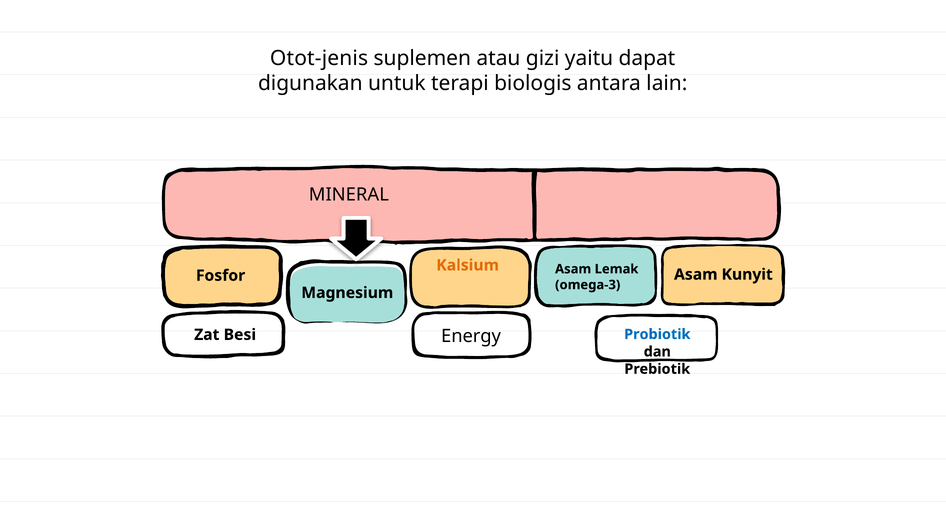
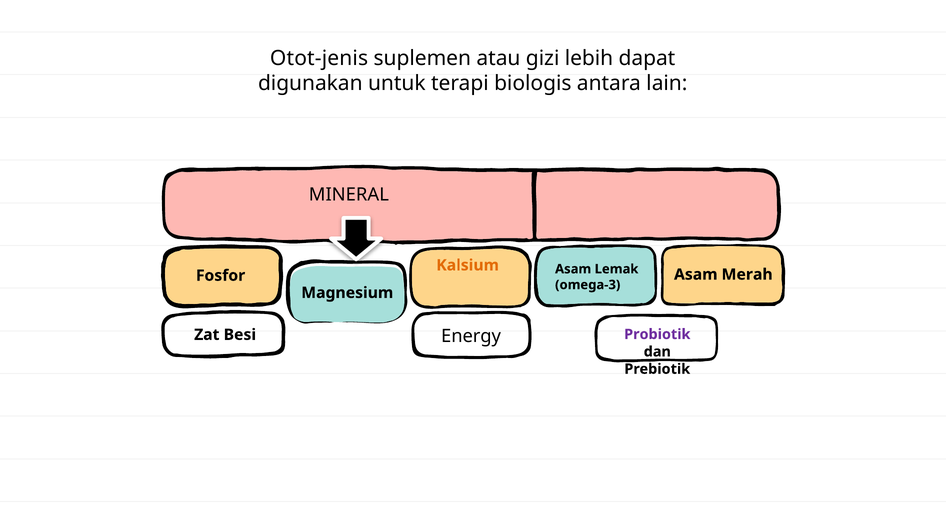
yaitu: yaitu -> lebih
Kunyit: Kunyit -> Merah
Probiotik colour: blue -> purple
